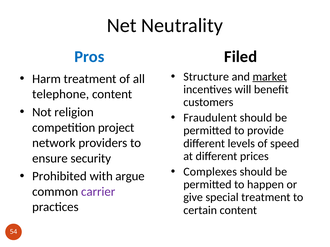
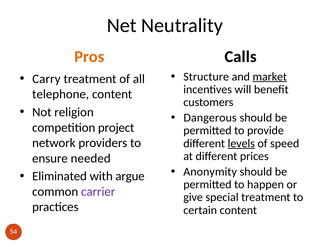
Pros colour: blue -> orange
Filed: Filed -> Calls
Harm: Harm -> Carry
Fraudulent: Fraudulent -> Dangerous
levels underline: none -> present
security: security -> needed
Complexes: Complexes -> Anonymity
Prohibited: Prohibited -> Eliminated
